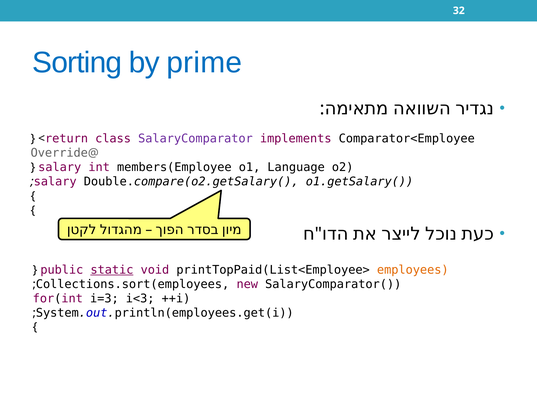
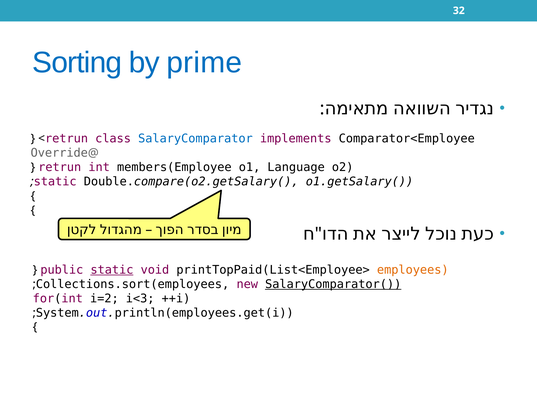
return at (67, 139): return -> retrun
SalaryComparator colour: purple -> blue
salary at (60, 167): salary -> retrun
salary at (55, 181): salary -> static
SalaryComparator( underline: none -> present
i=3: i=3 -> i=2
